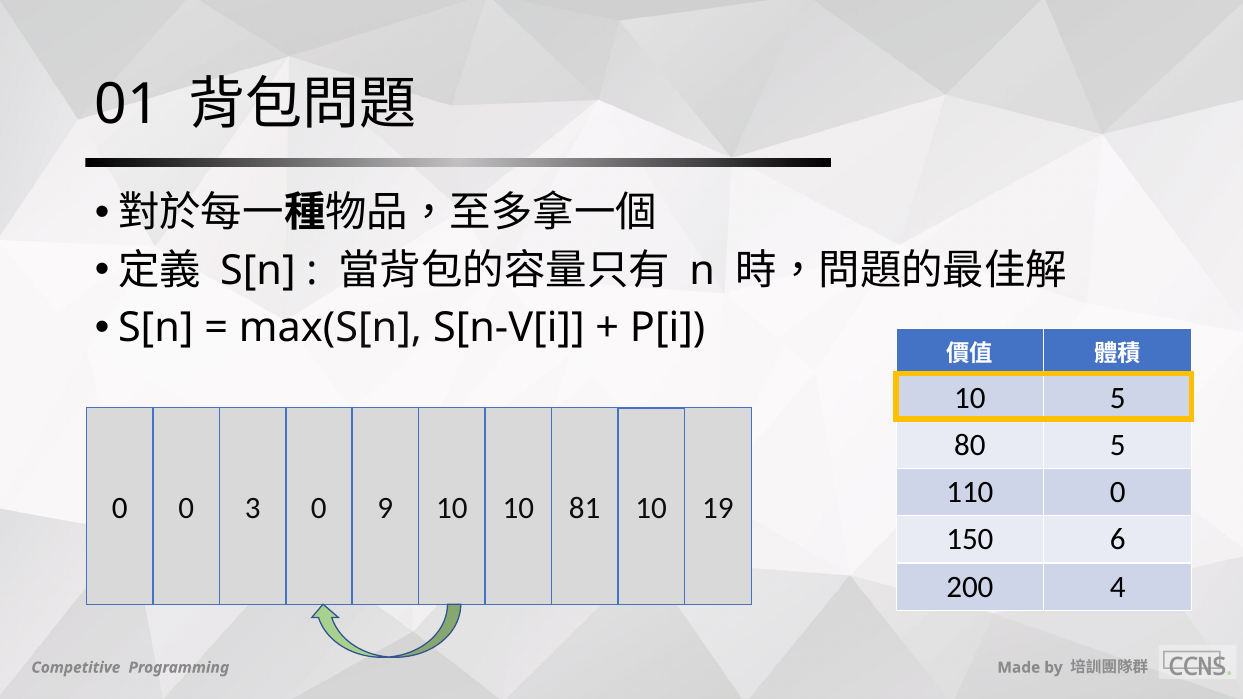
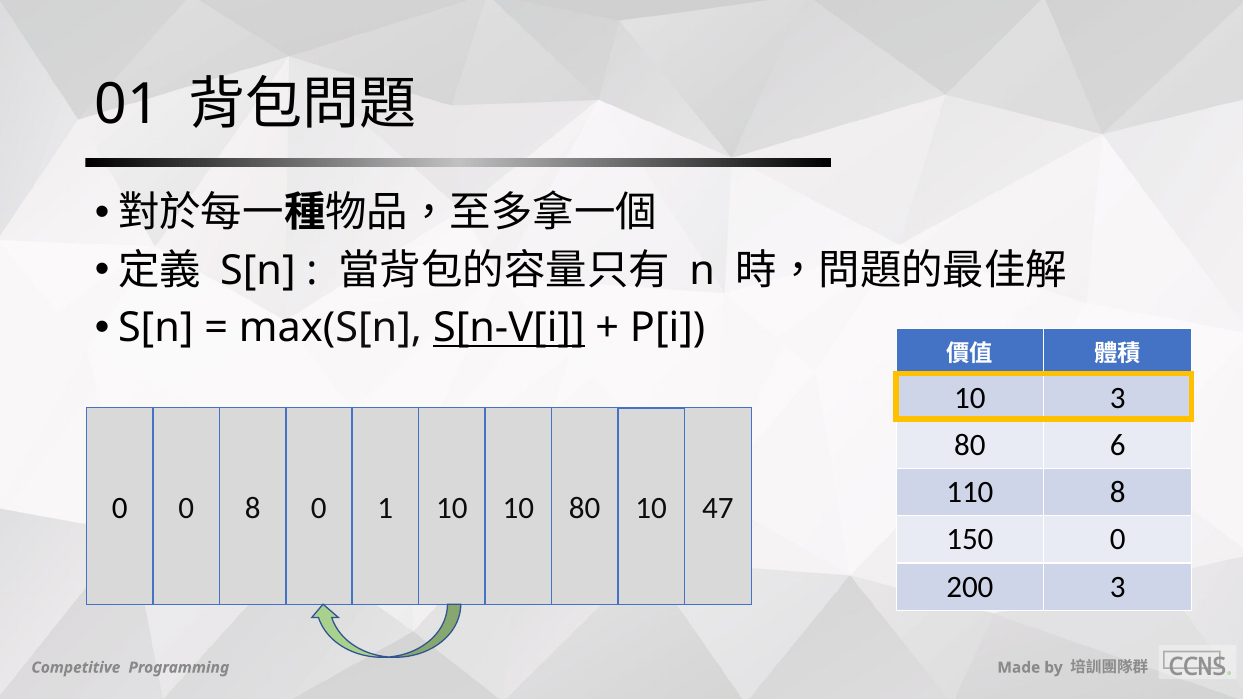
S[n-V[i underline: none -> present
10 5: 5 -> 3
80 5: 5 -> 6
110 0: 0 -> 8
0 3: 3 -> 8
9: 9 -> 1
10 81: 81 -> 80
19: 19 -> 47
150 6: 6 -> 0
200 4: 4 -> 3
